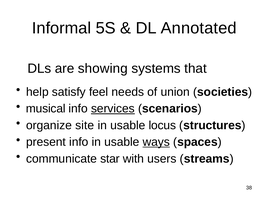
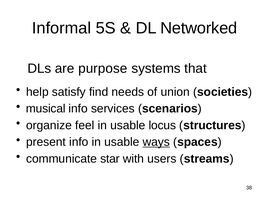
Annotated: Annotated -> Networked
showing: showing -> purpose
feel: feel -> find
services underline: present -> none
site: site -> feel
